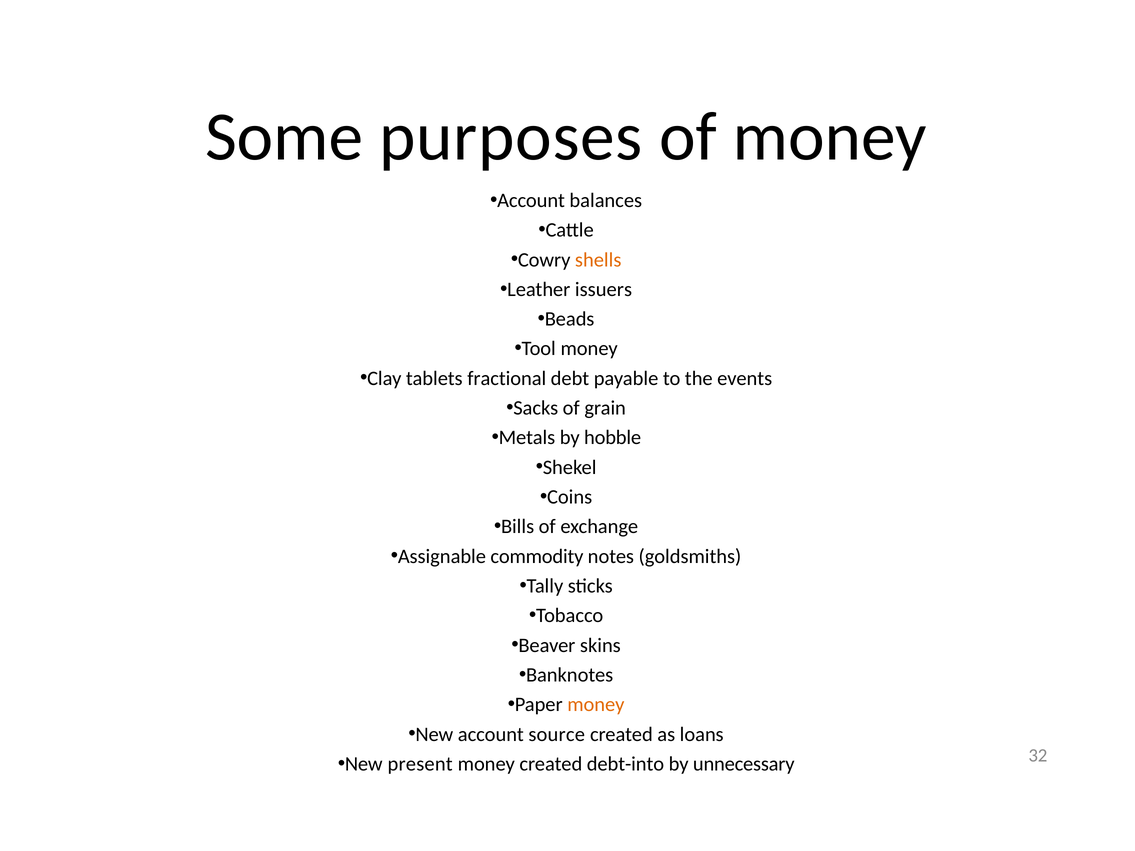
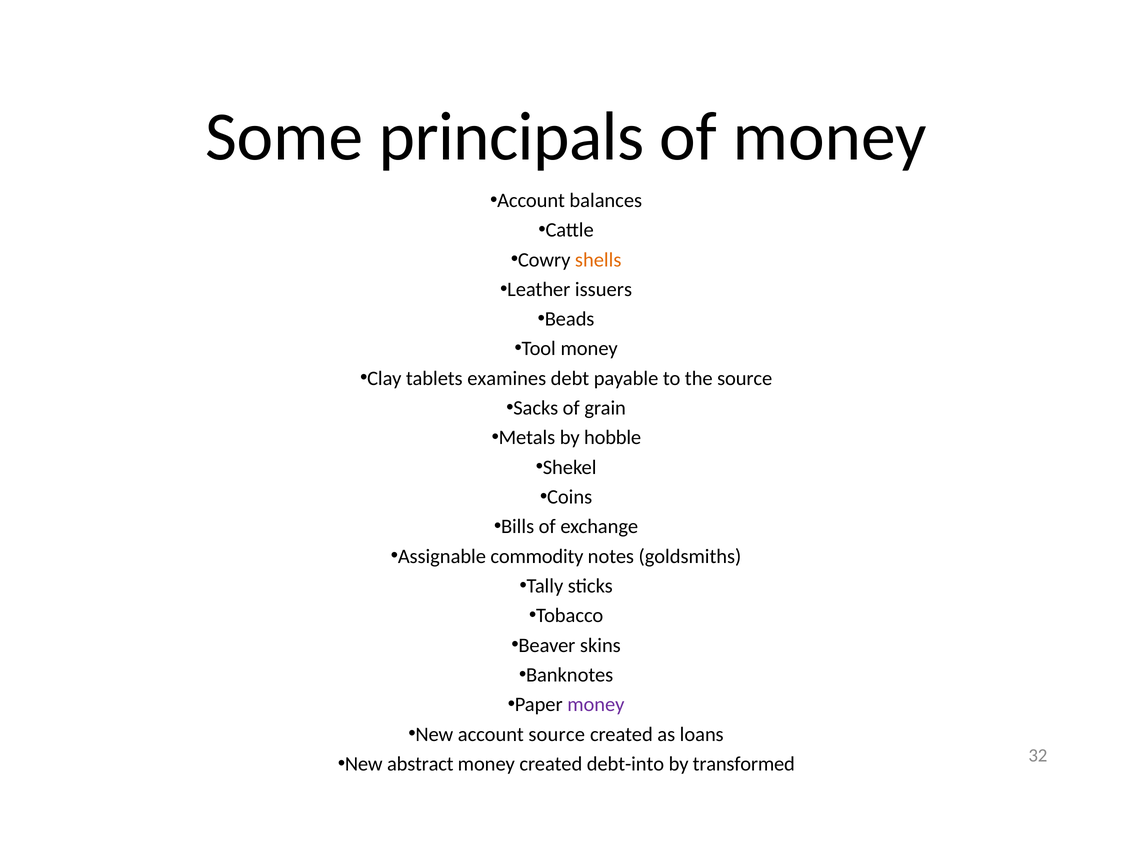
purposes: purposes -> principals
fractional: fractional -> examines
the events: events -> source
money at (596, 705) colour: orange -> purple
present: present -> abstract
unnecessary: unnecessary -> transformed
